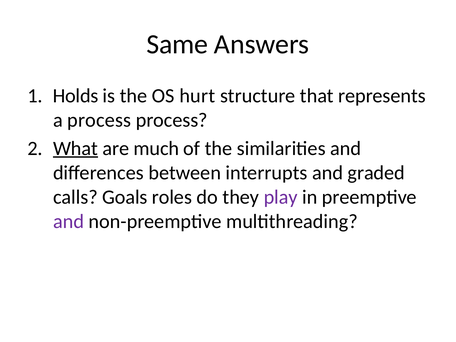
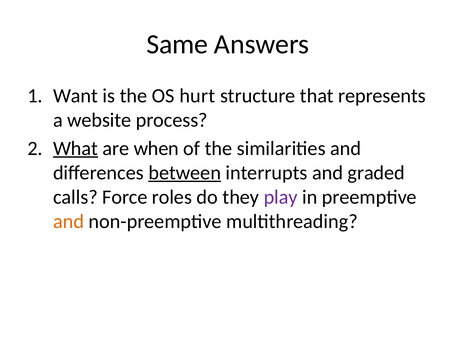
Holds: Holds -> Want
a process: process -> website
much: much -> when
between underline: none -> present
Goals: Goals -> Force
and at (69, 221) colour: purple -> orange
